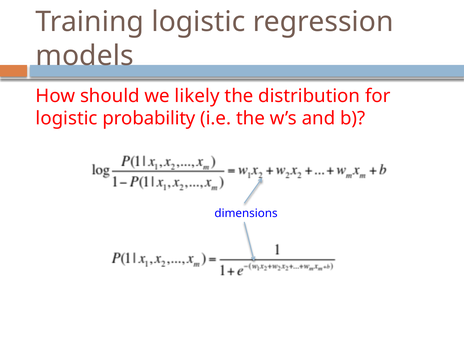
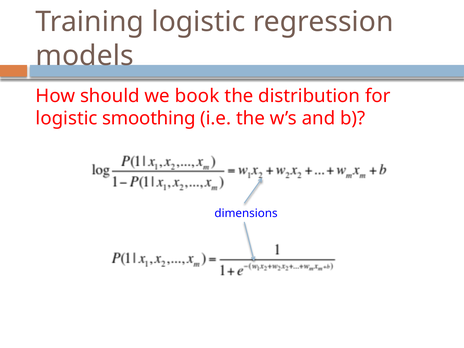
likely: likely -> book
probability: probability -> smoothing
